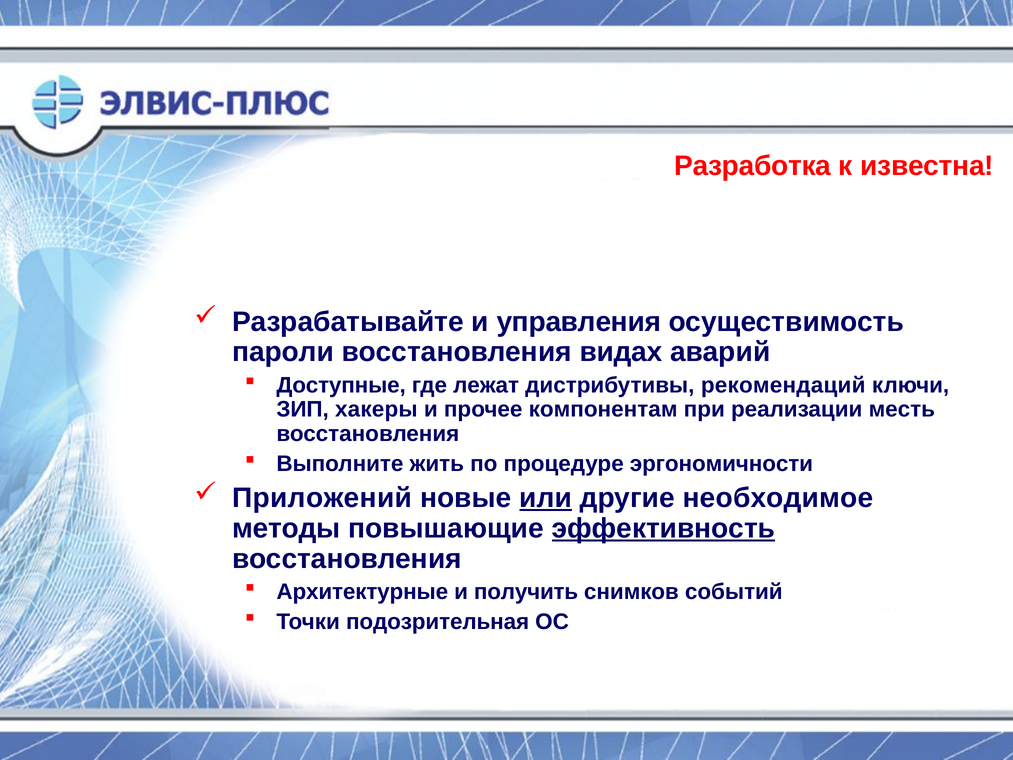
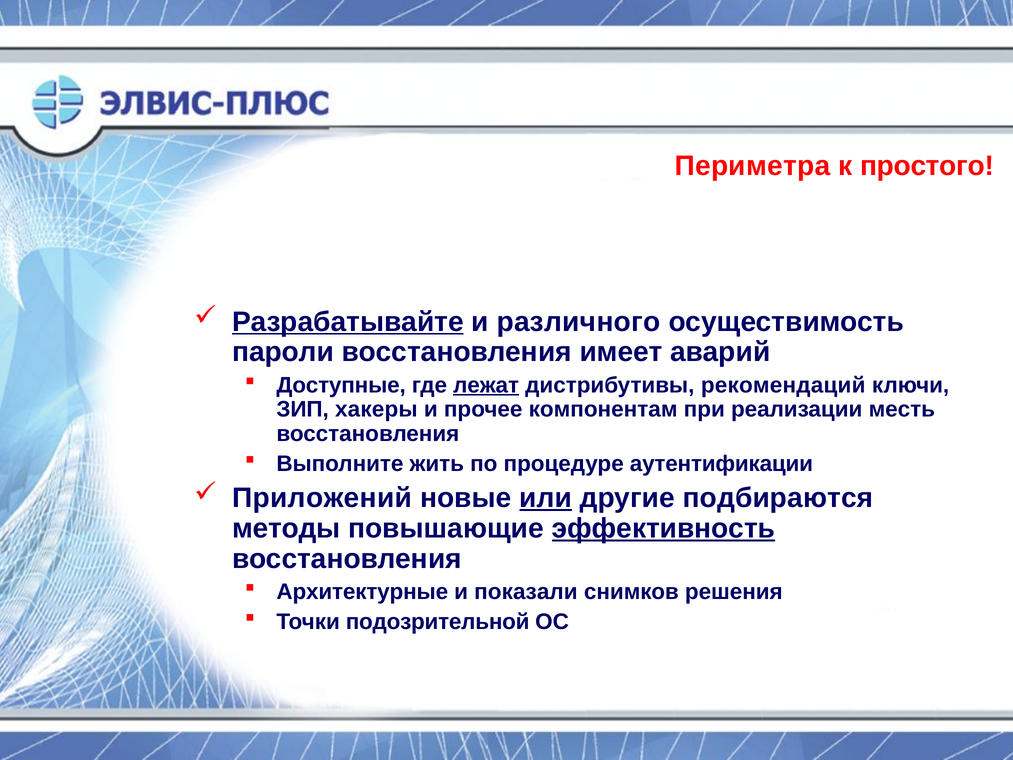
Разработка: Разработка -> Периметра
известна: известна -> простого
Разрабатывайте underline: none -> present
управления: управления -> различного
видах: видах -> имеет
лежат underline: none -> present
эргономичности: эргономичности -> аутентификации
необходимое: необходимое -> подбираются
получить: получить -> показали
событий: событий -> решения
подозрительная: подозрительная -> подозрительной
